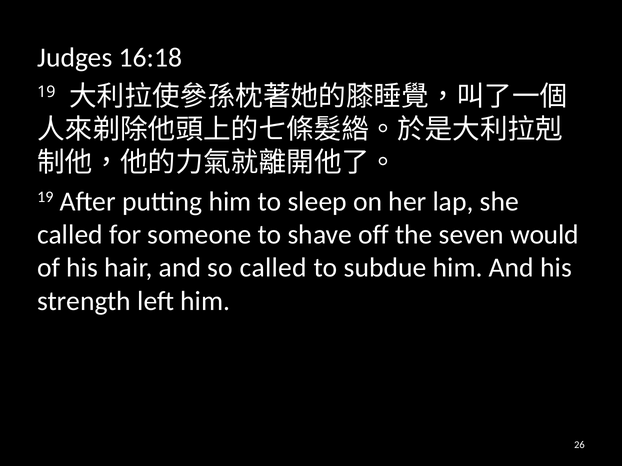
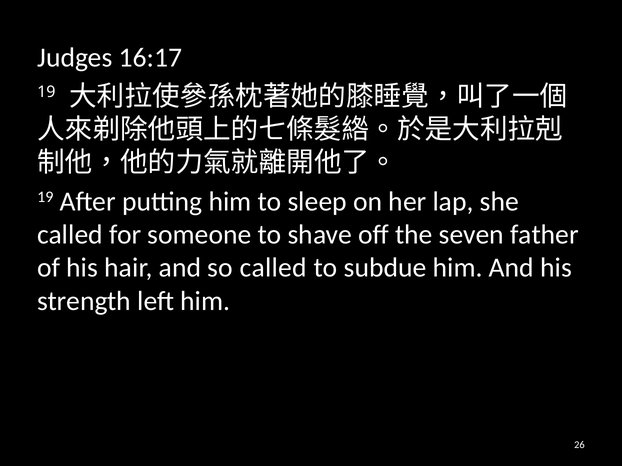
16:18: 16:18 -> 16:17
would: would -> father
